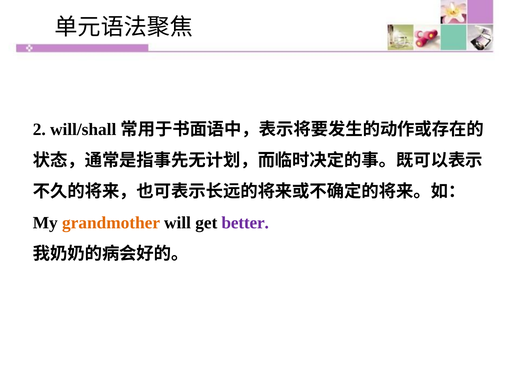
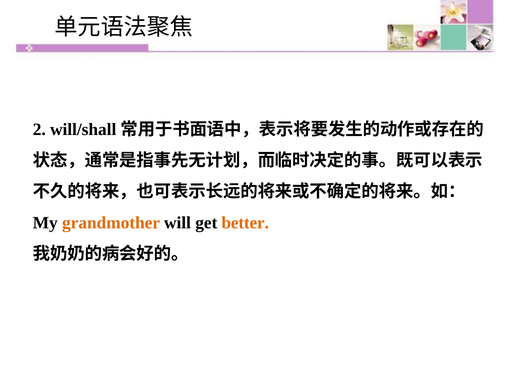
better colour: purple -> orange
